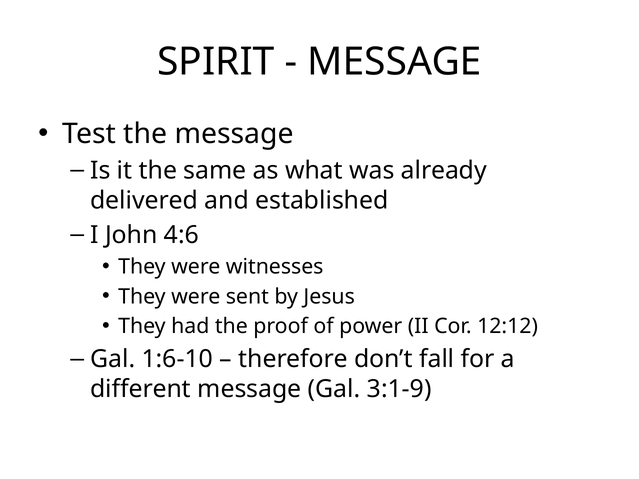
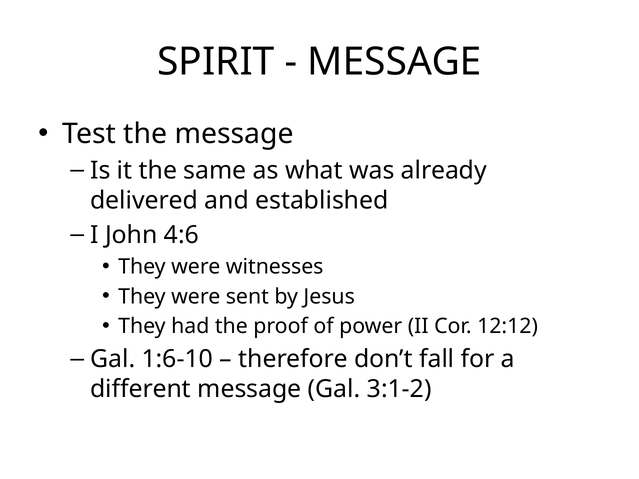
3:1-9: 3:1-9 -> 3:1-2
